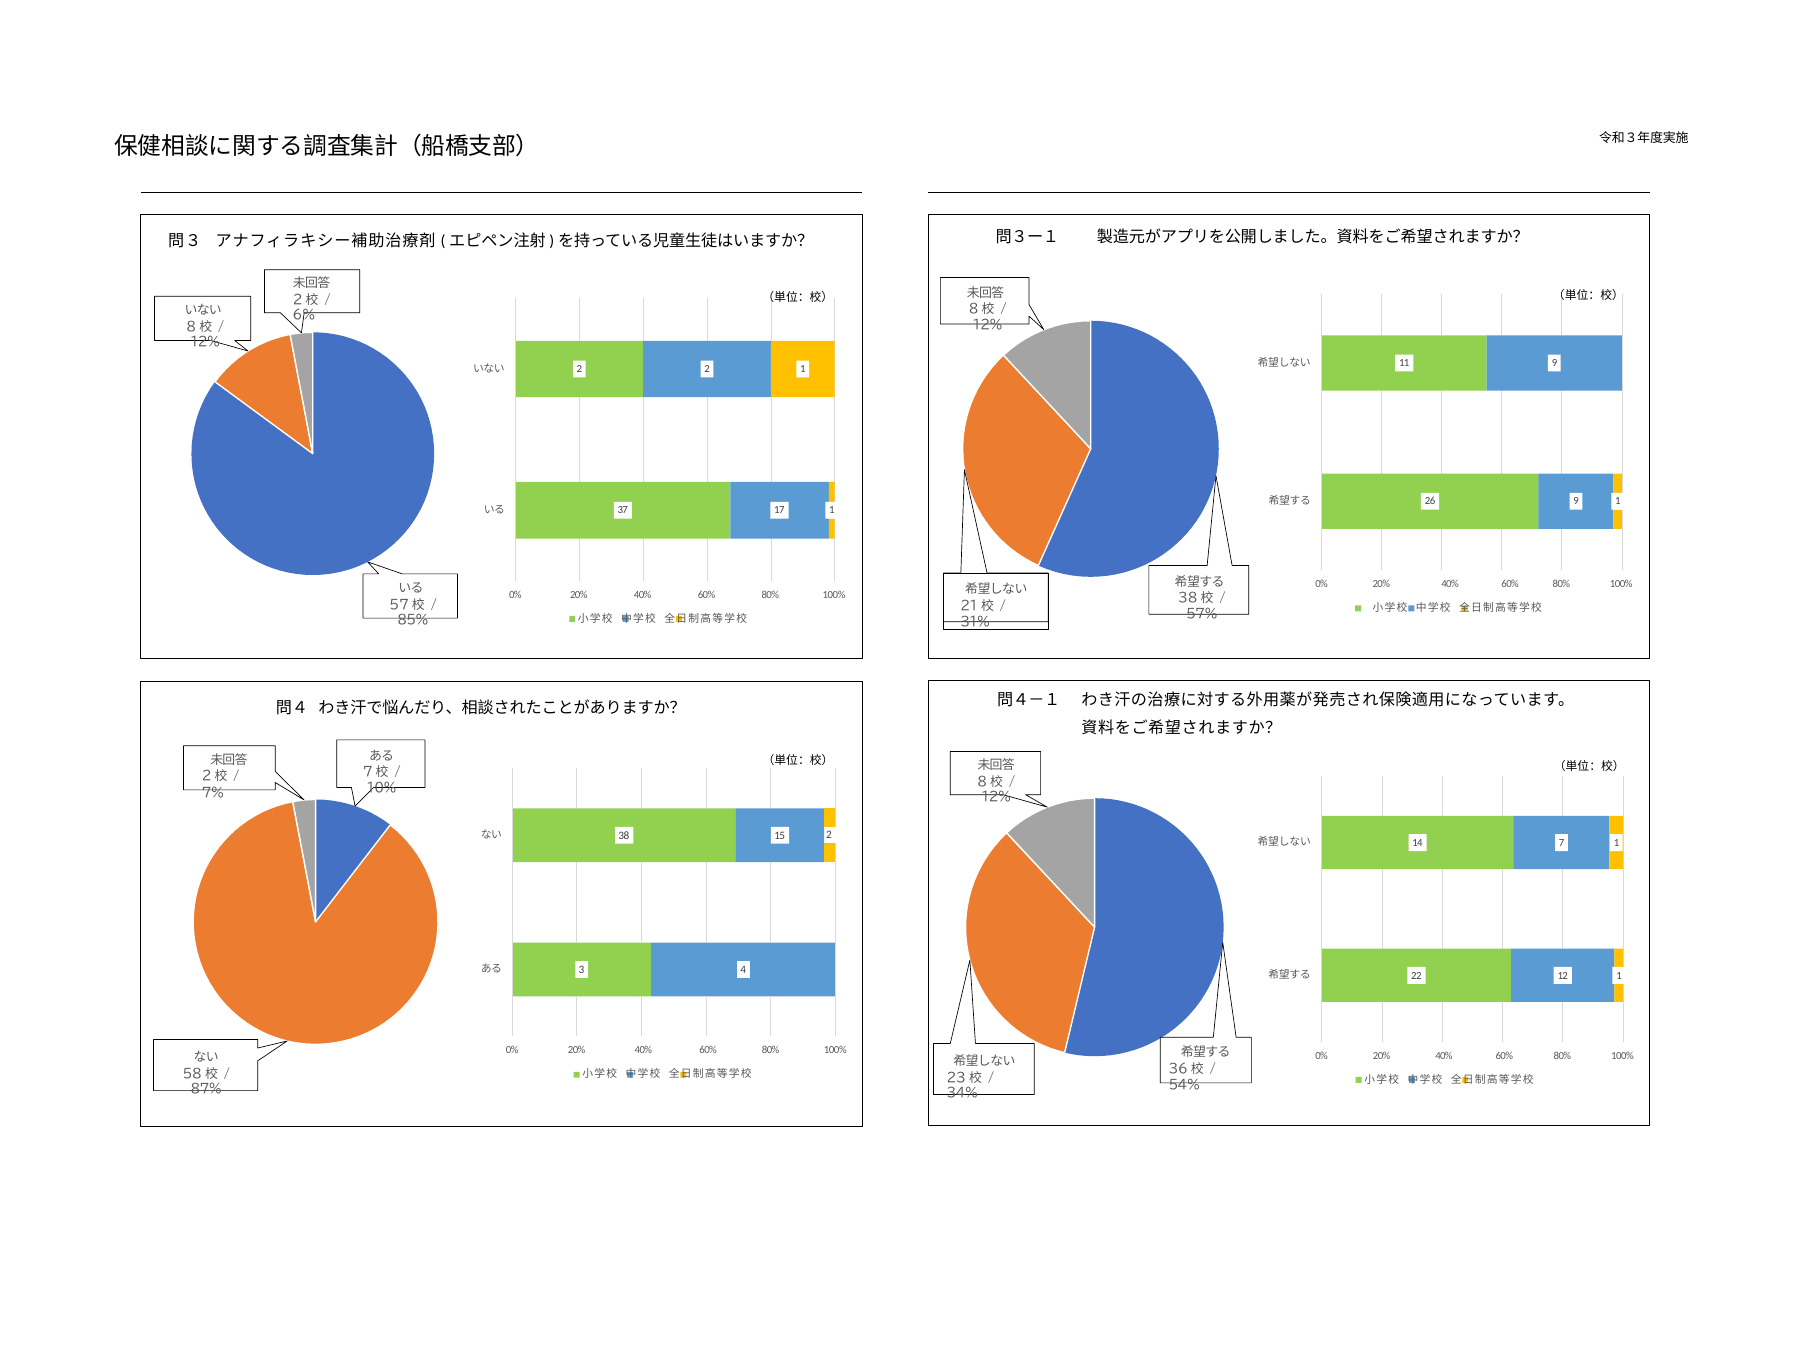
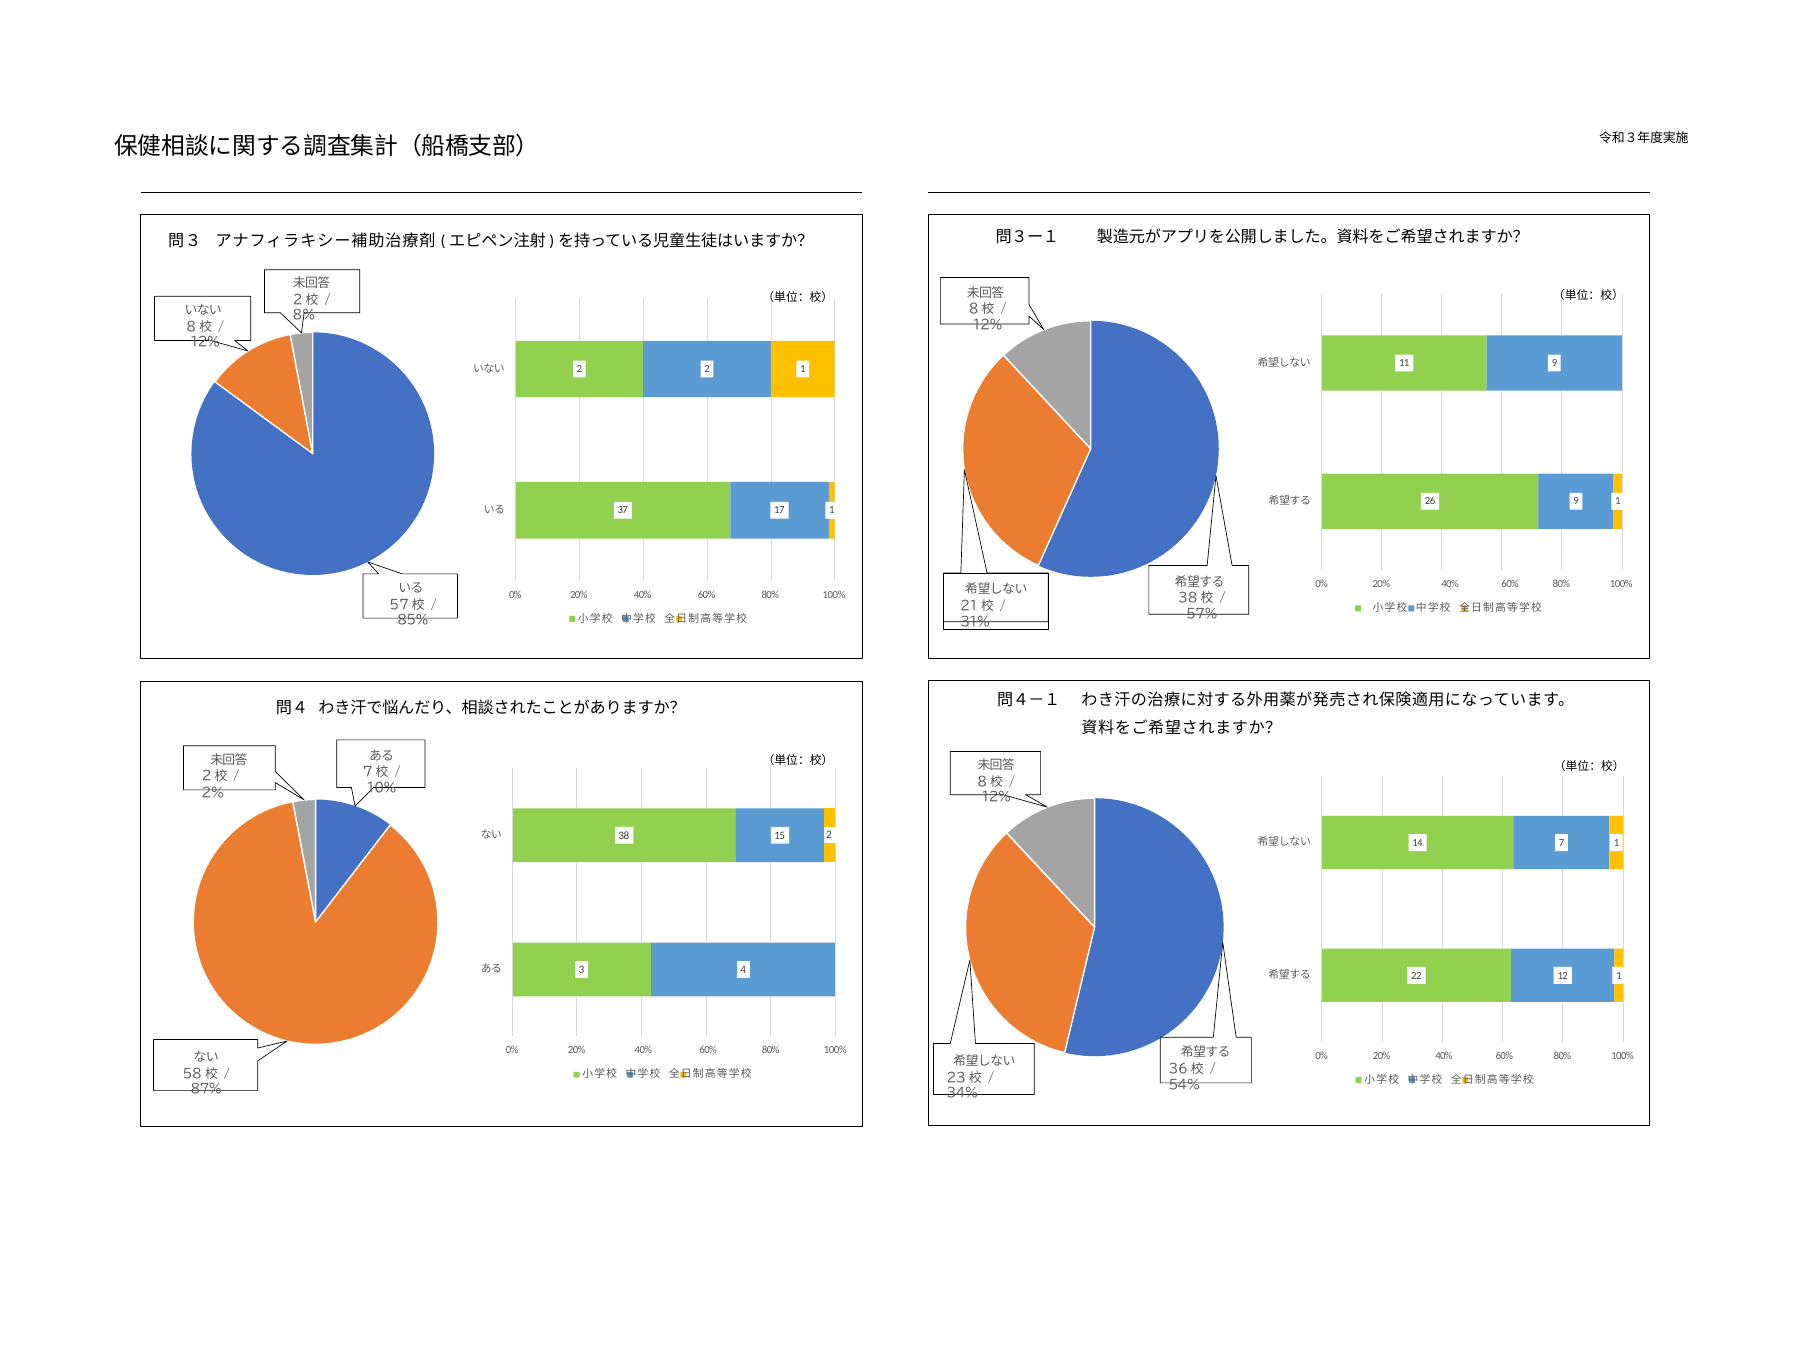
6%: 6% -> 8%
7%: 7% -> 2%
